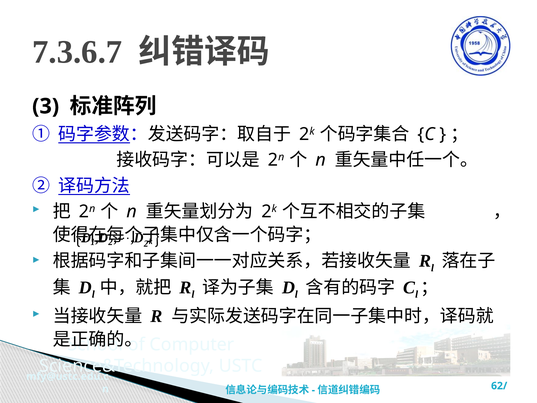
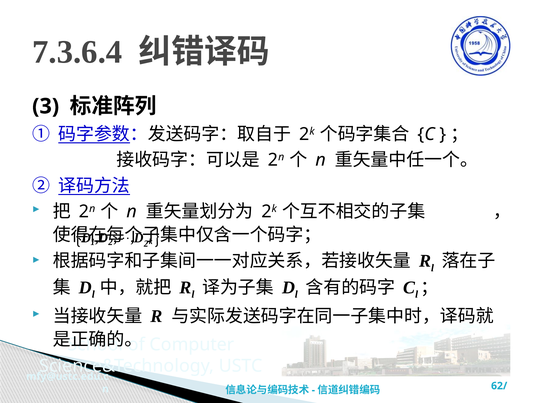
7.3.6.7: 7.3.6.7 -> 7.3.6.4
